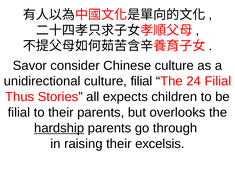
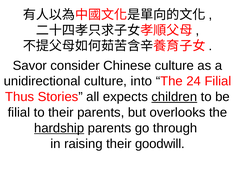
culture filial: filial -> into
children underline: none -> present
excelsis: excelsis -> goodwill
